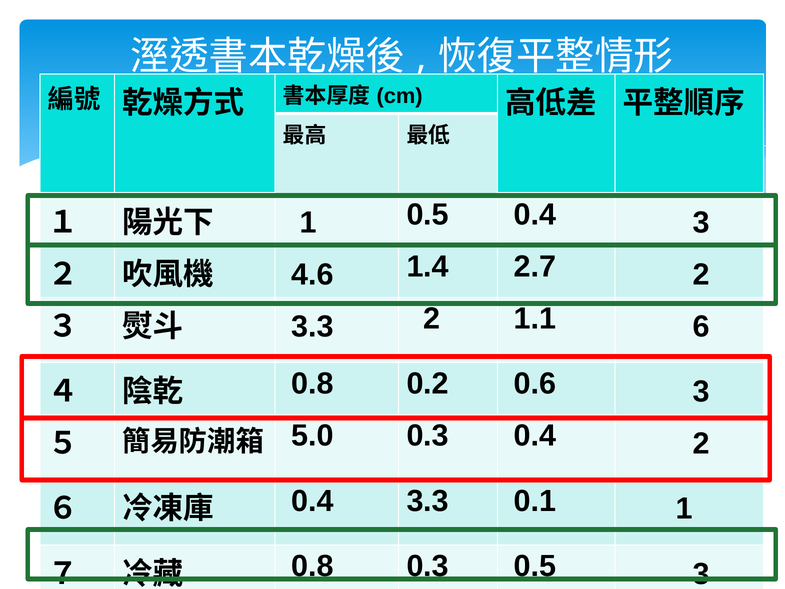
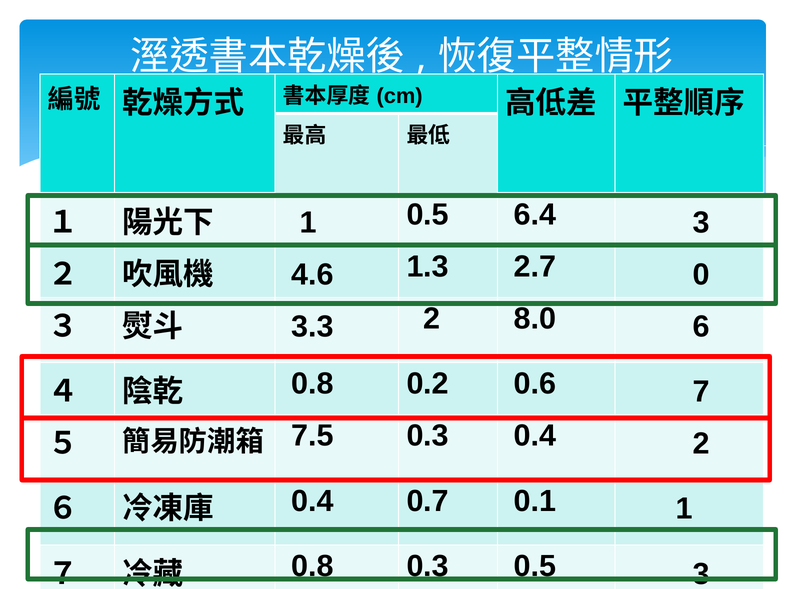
0.5 0.4: 0.4 -> 6.4
4.6 1.4: 1.4 -> 1.3
2.7 2: 2 -> 0
1.1: 1.1 -> 8.0
0.6 3: 3 -> 7
5.0: 5.0 -> 7.5
0.4 3.3: 3.3 -> 0.7
